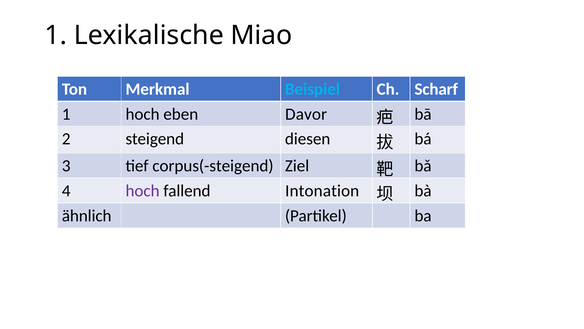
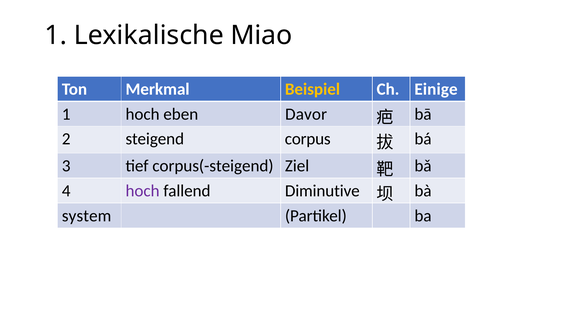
Beispiel colour: light blue -> yellow
Scharf: Scharf -> Einige
diesen: diesen -> corpus
Intonation: Intonation -> Diminutive
ähnlich: ähnlich -> system
